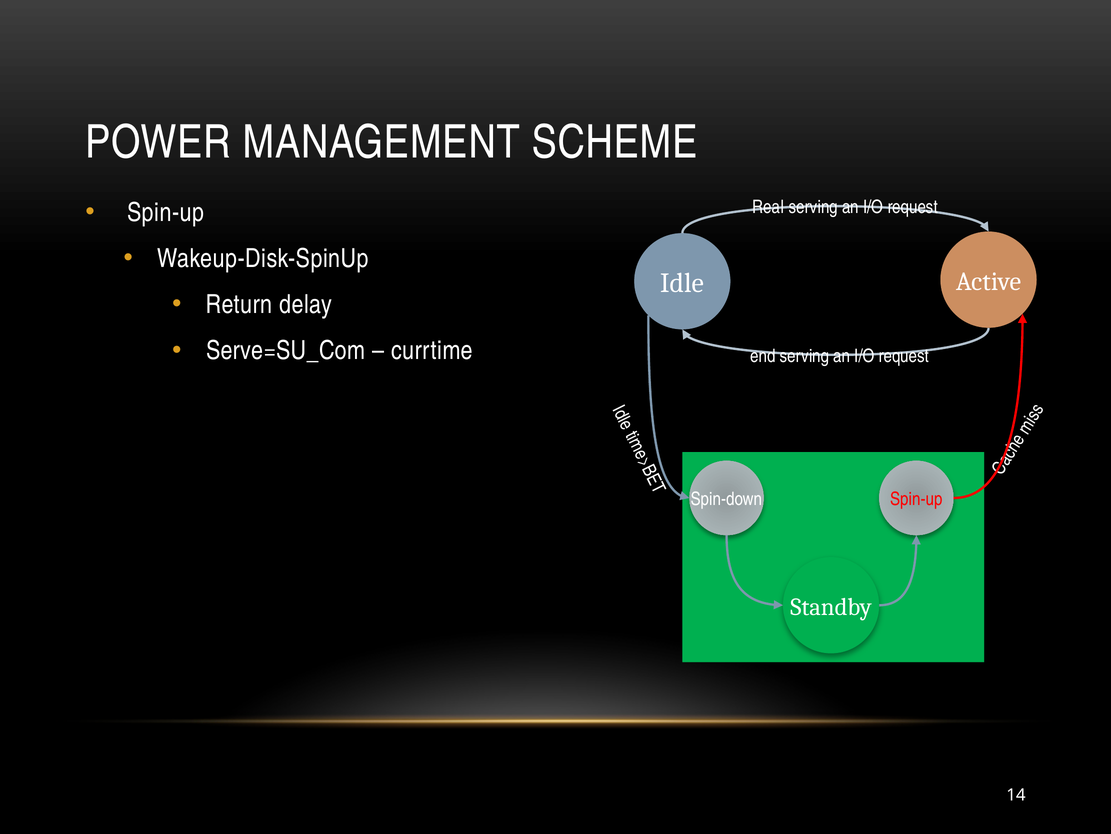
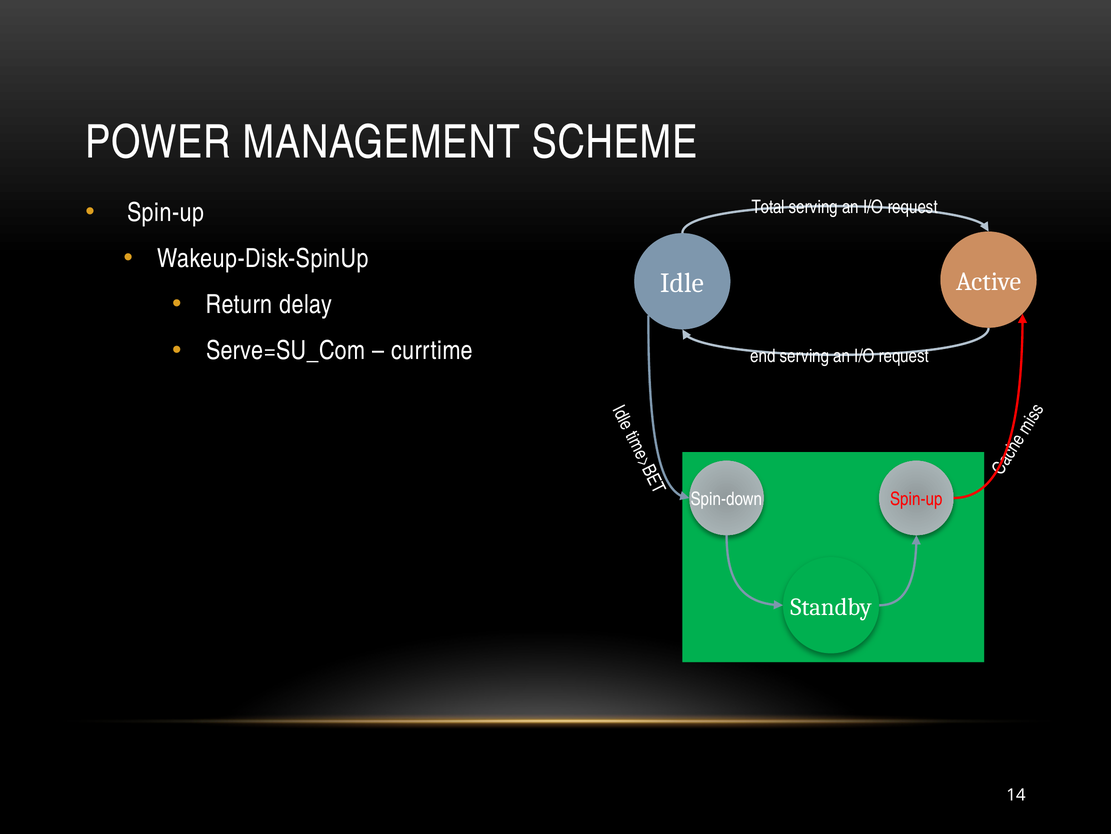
Real: Real -> Total
